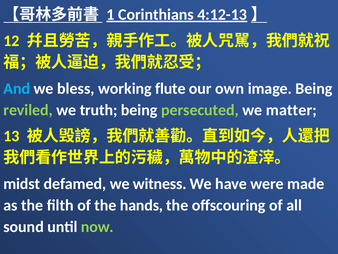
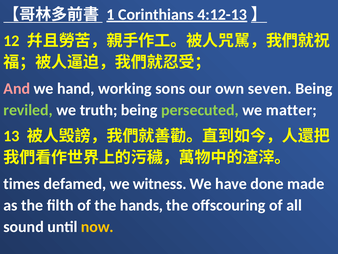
And colour: light blue -> pink
bless: bless -> hand
flute: flute -> sons
image: image -> seven
midst: midst -> times
were: were -> done
now colour: light green -> yellow
